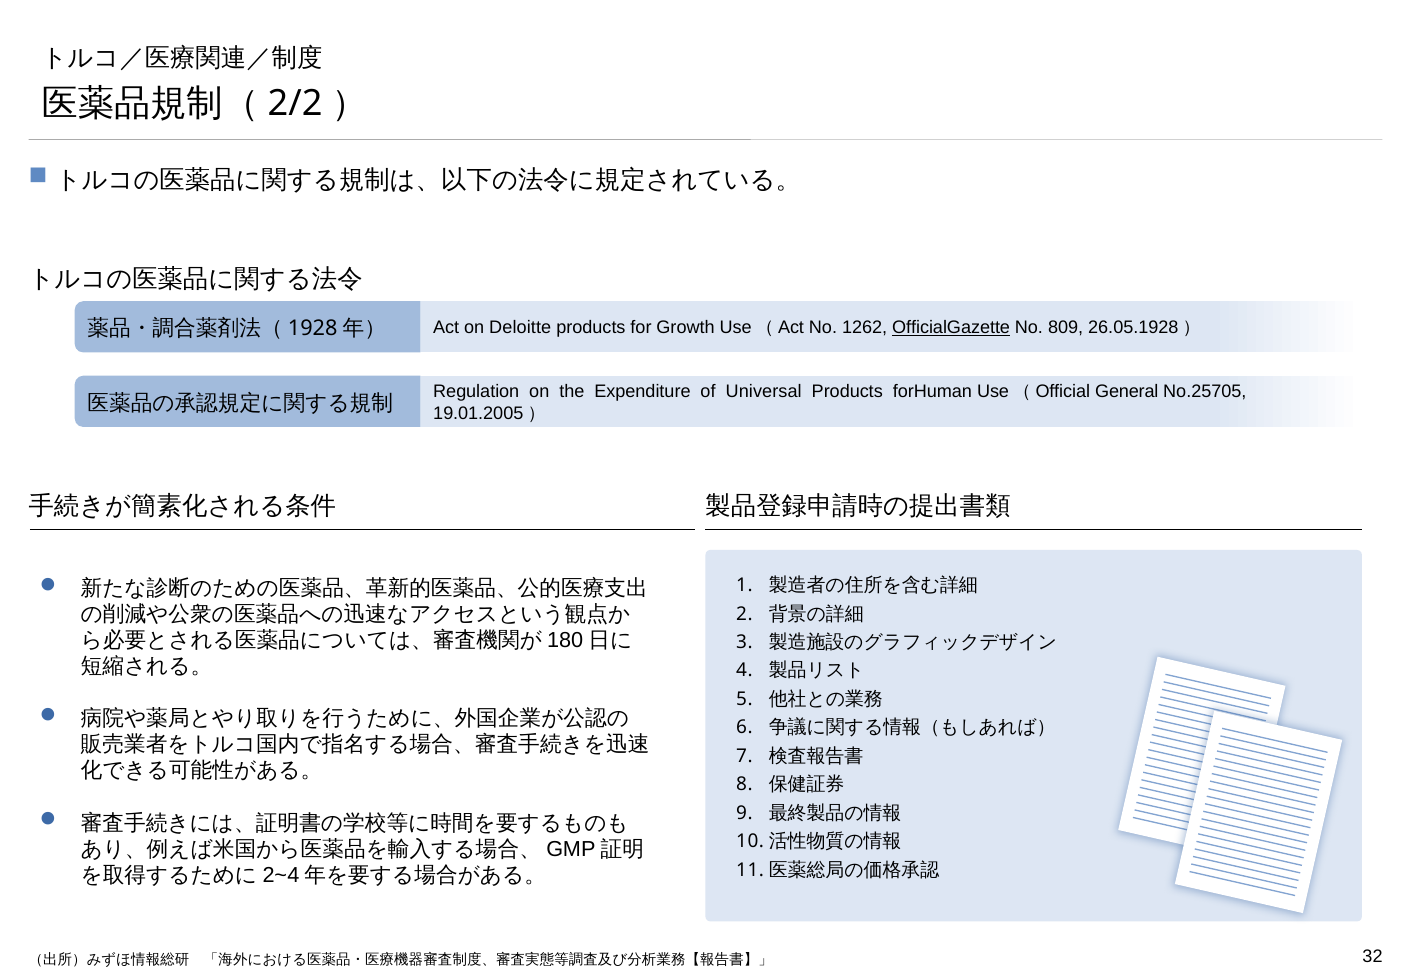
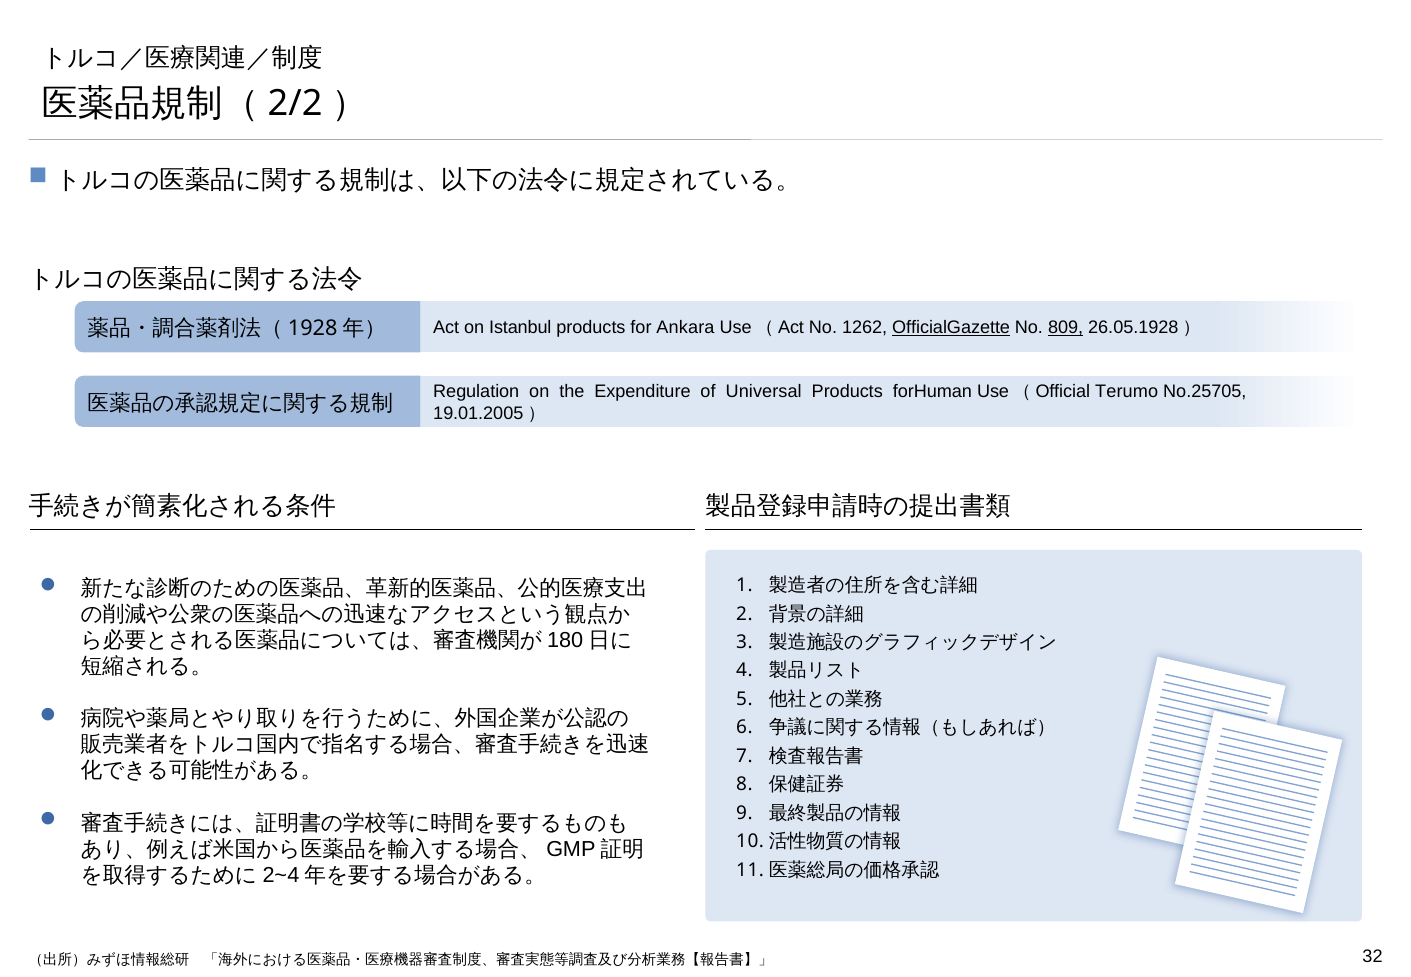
Deloitte: Deloitte -> Istanbul
Growth: Growth -> Ankara
809 underline: none -> present
General: General -> Terumo
